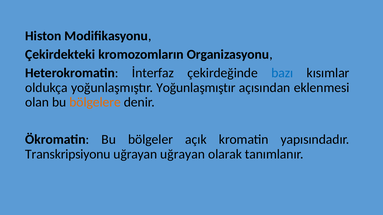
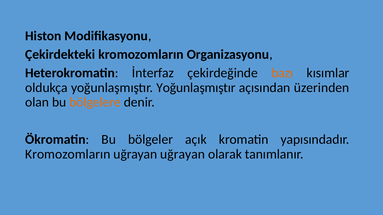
bazı colour: blue -> orange
eklenmesi: eklenmesi -> üzerinden
Transkripsiyonu at (68, 154): Transkripsiyonu -> Kromozomların
